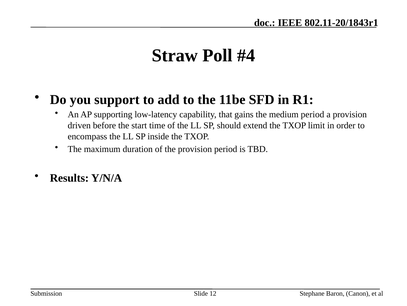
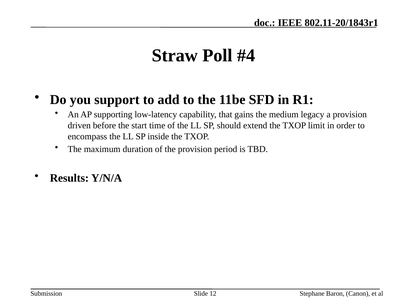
medium period: period -> legacy
